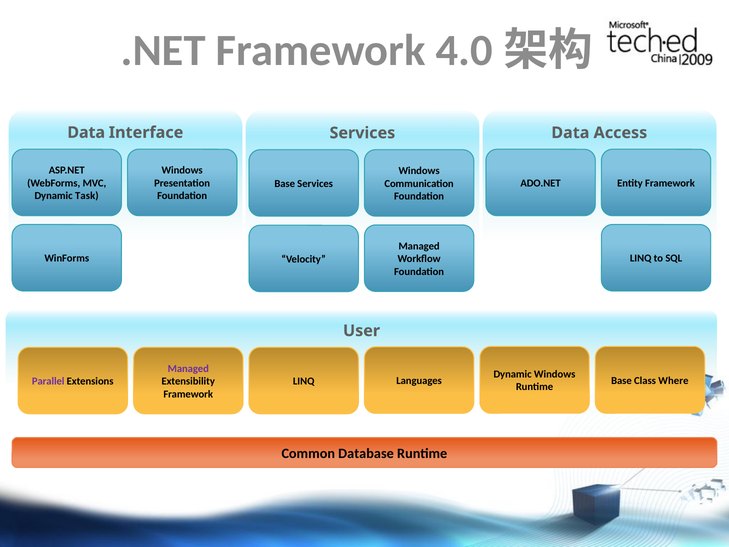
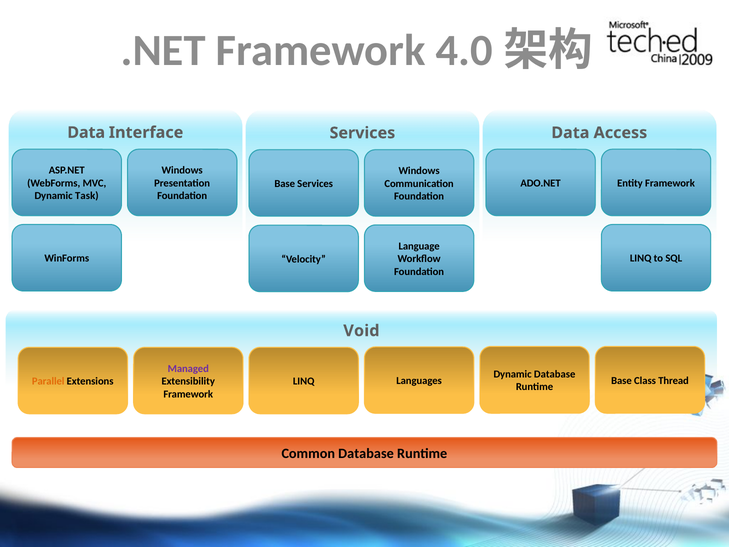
Managed at (419, 246): Managed -> Language
User: User -> Void
Dynamic Windows: Windows -> Database
Where: Where -> Thread
Parallel colour: purple -> orange
